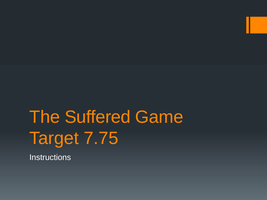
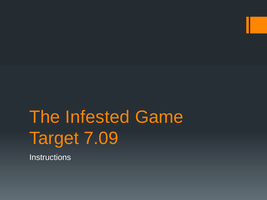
Suffered: Suffered -> Infested
7.75: 7.75 -> 7.09
